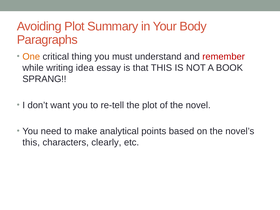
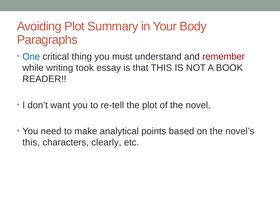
One colour: orange -> blue
idea: idea -> took
SPRANG: SPRANG -> READER
